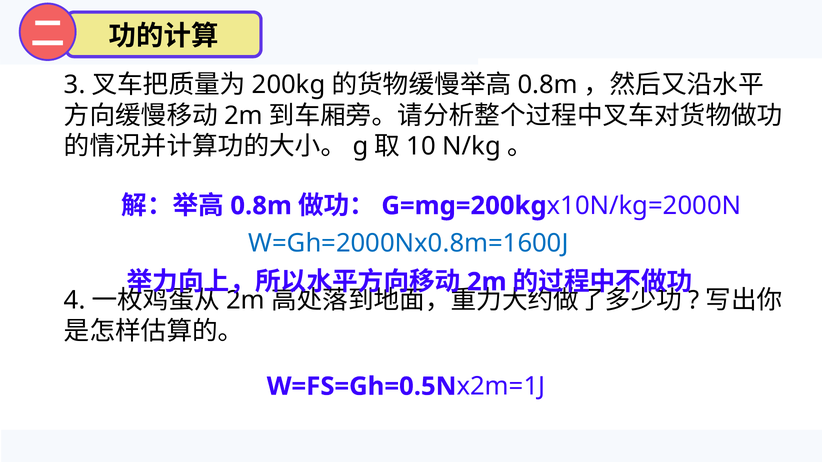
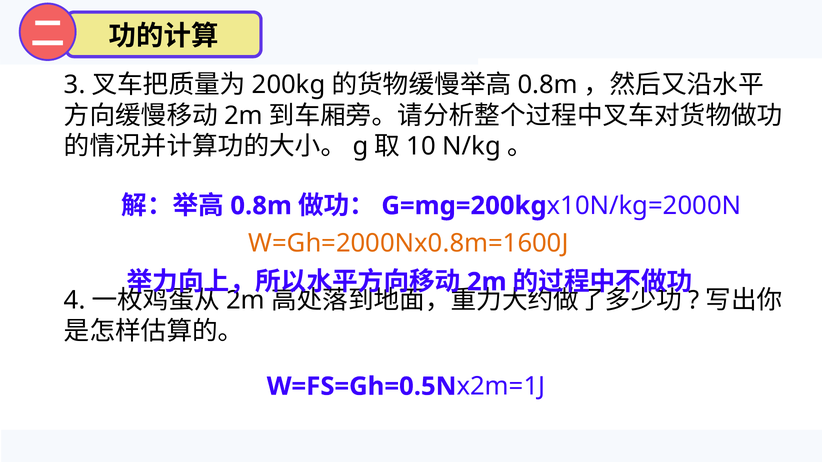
W=Gh=2000Nx0.8m=1600J colour: blue -> orange
